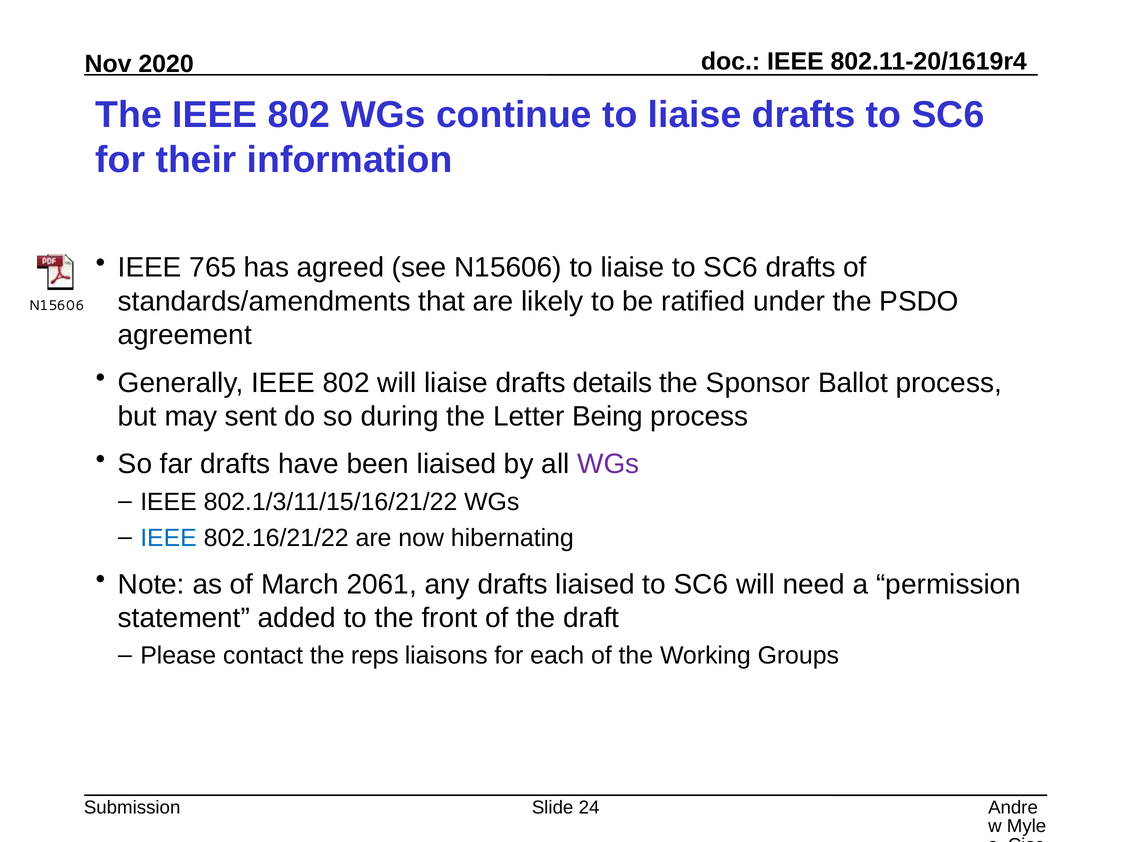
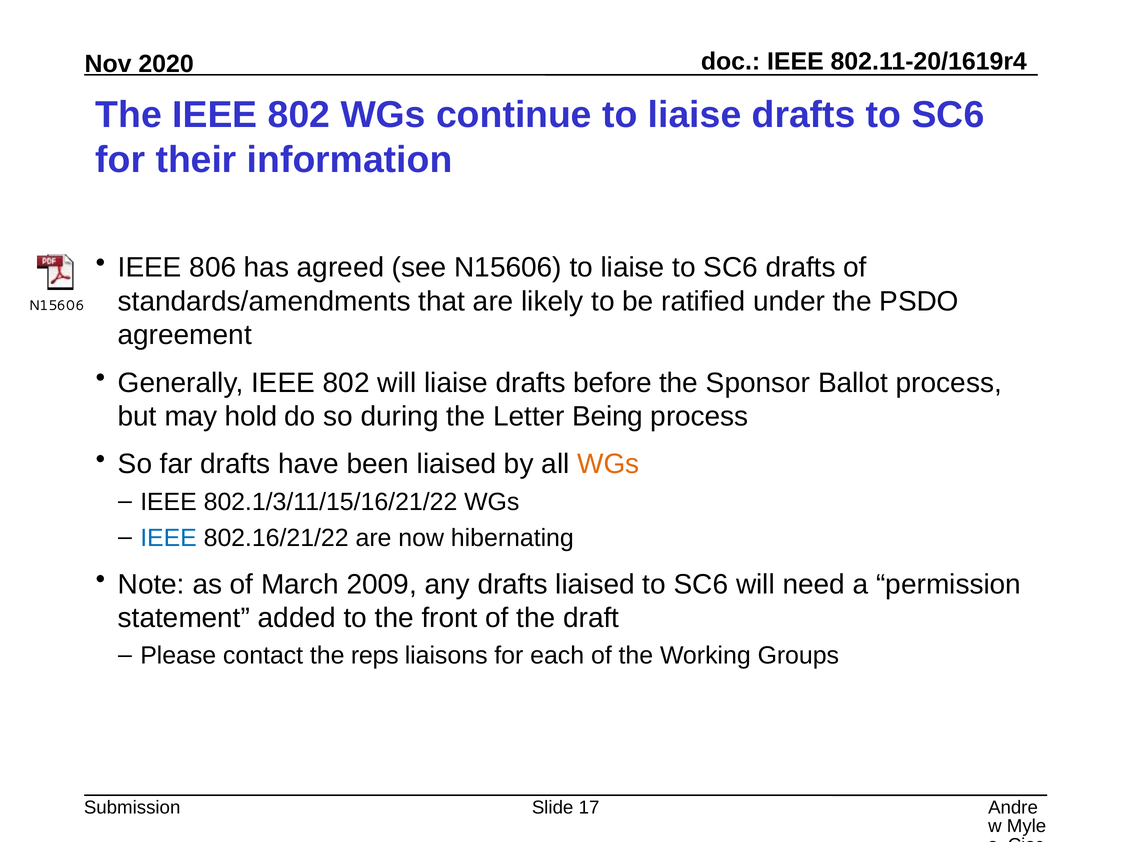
765: 765 -> 806
details: details -> before
sent: sent -> hold
WGs at (608, 464) colour: purple -> orange
2061: 2061 -> 2009
24: 24 -> 17
